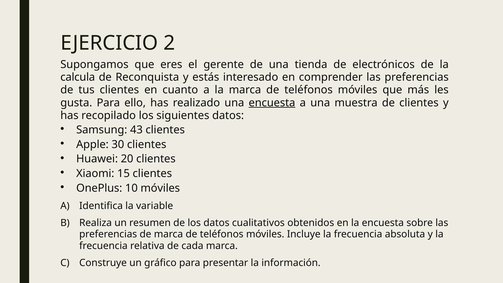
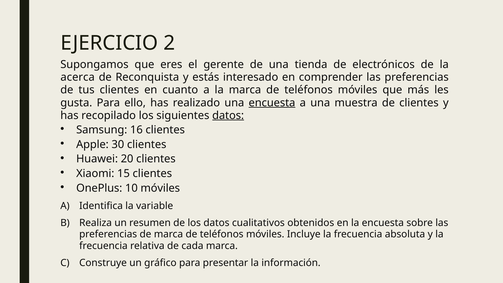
calcula: calcula -> acerca
datos at (228, 115) underline: none -> present
43: 43 -> 16
